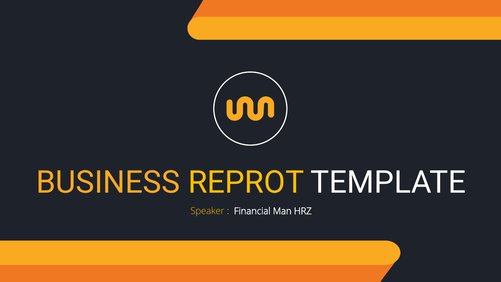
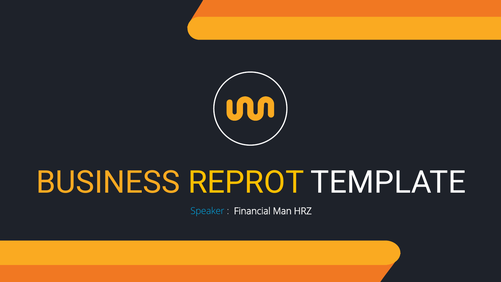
Speaker colour: yellow -> light blue
